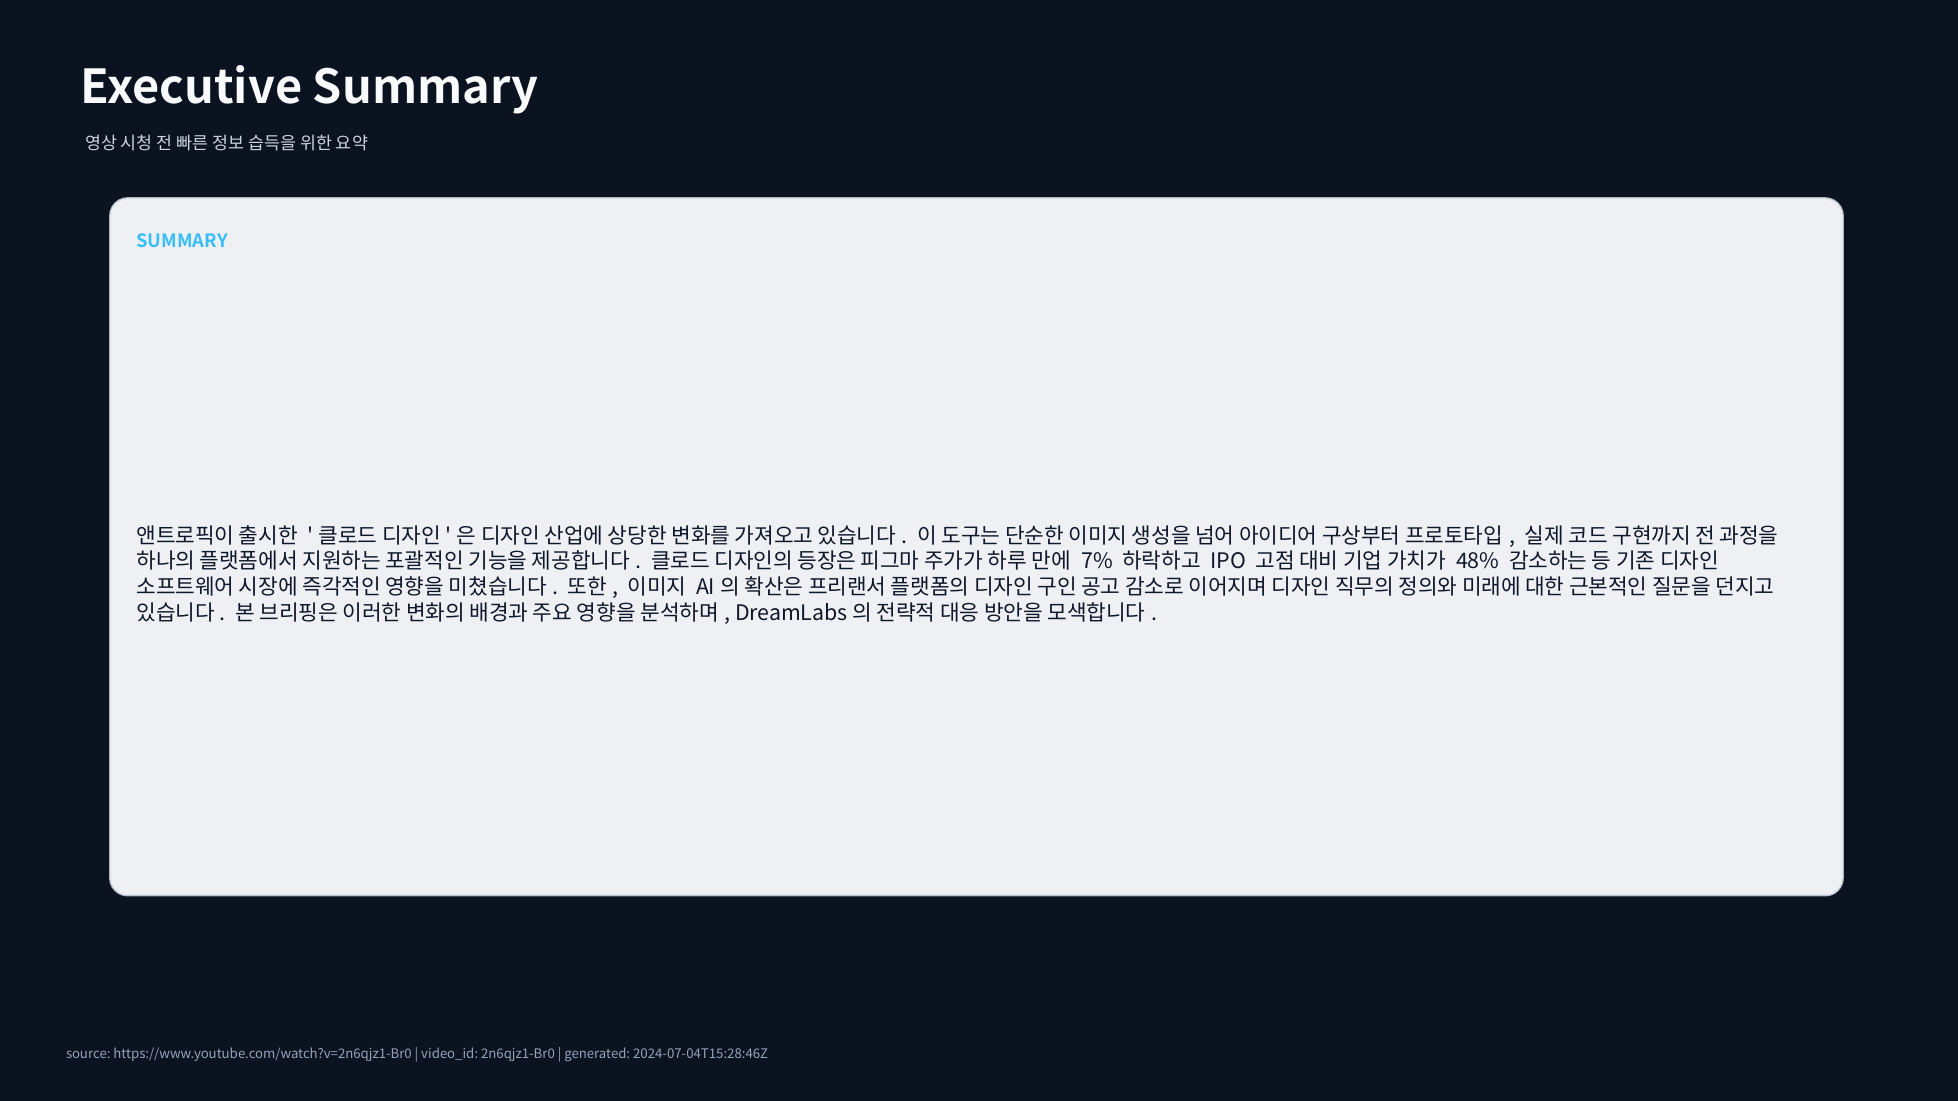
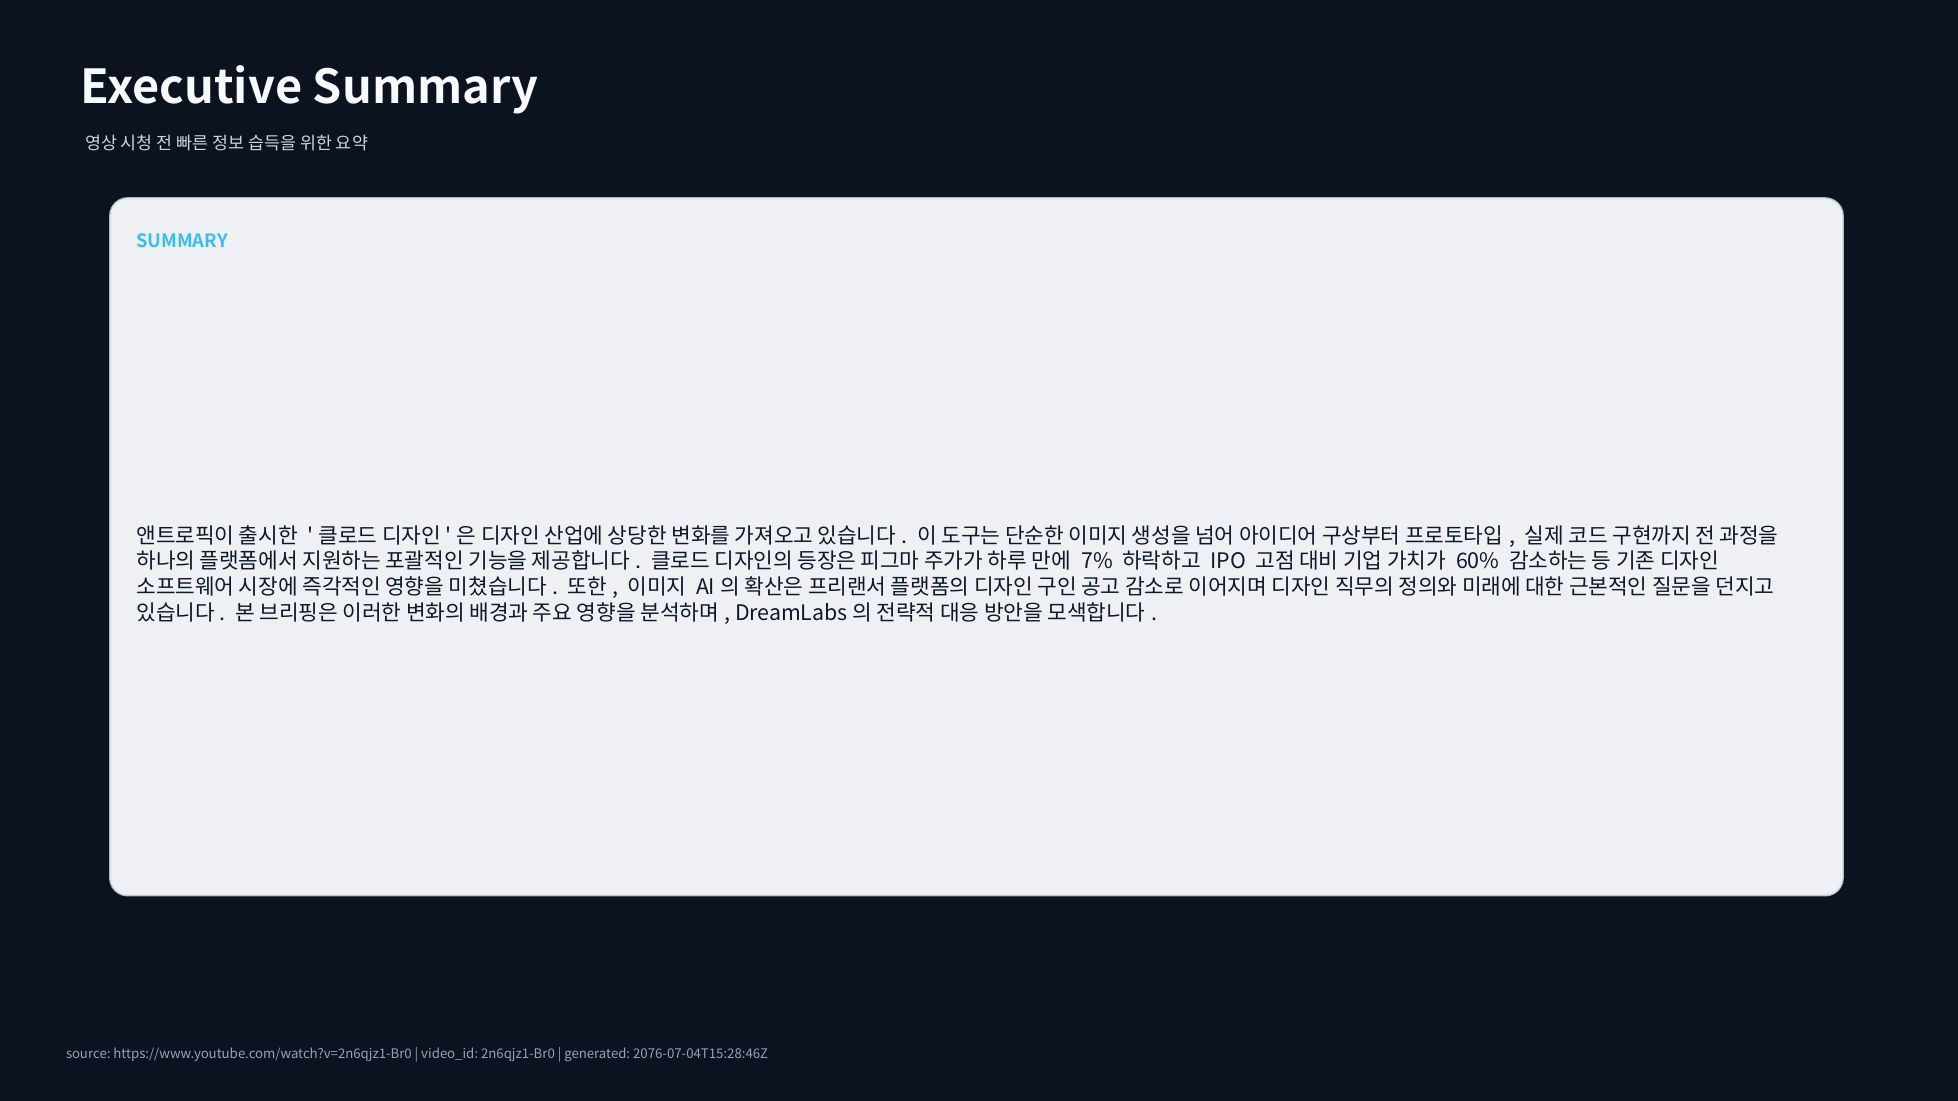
48%: 48% -> 60%
2024-07-04T15:28:46Z: 2024-07-04T15:28:46Z -> 2076-07-04T15:28:46Z
